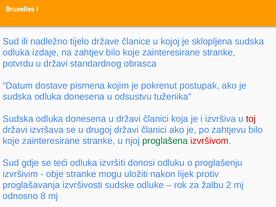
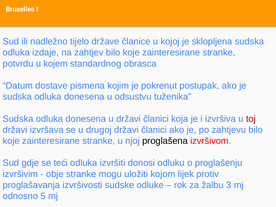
potvrdu u državi: državi -> kojem
proglašena colour: green -> black
nakon: nakon -> kojom
2: 2 -> 3
8: 8 -> 5
